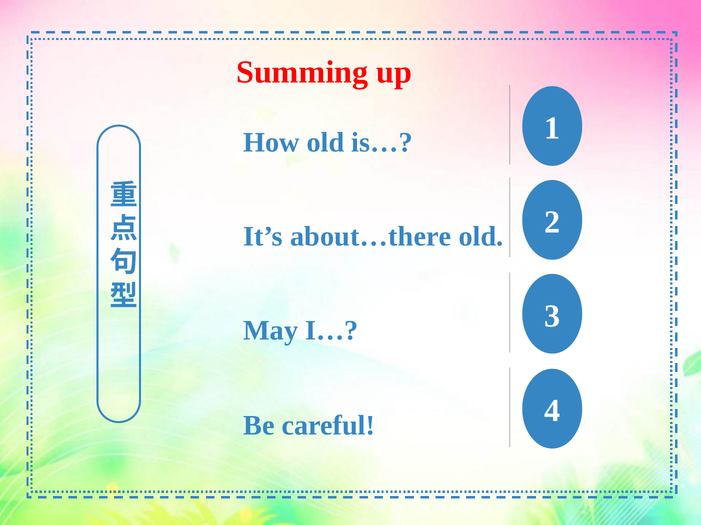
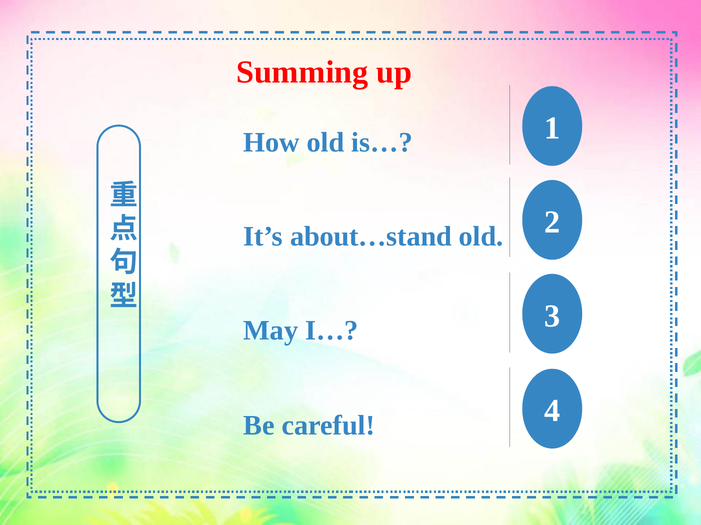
about…there: about…there -> about…stand
